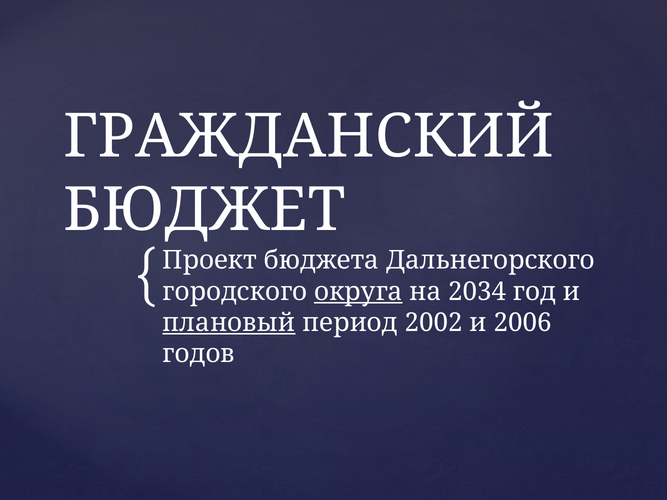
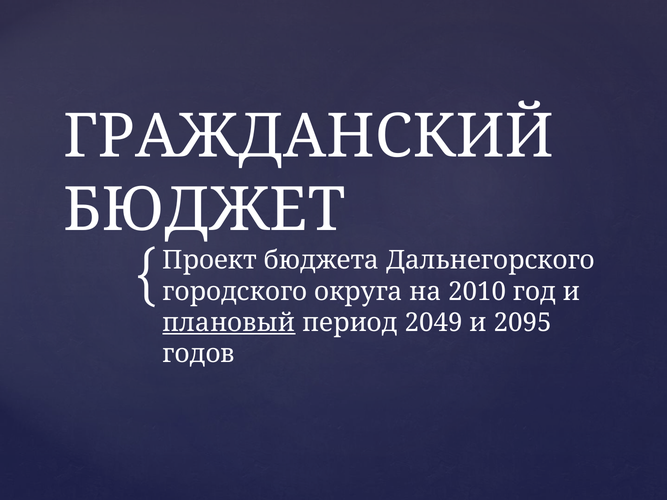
округа underline: present -> none
2034: 2034 -> 2010
2002: 2002 -> 2049
2006: 2006 -> 2095
